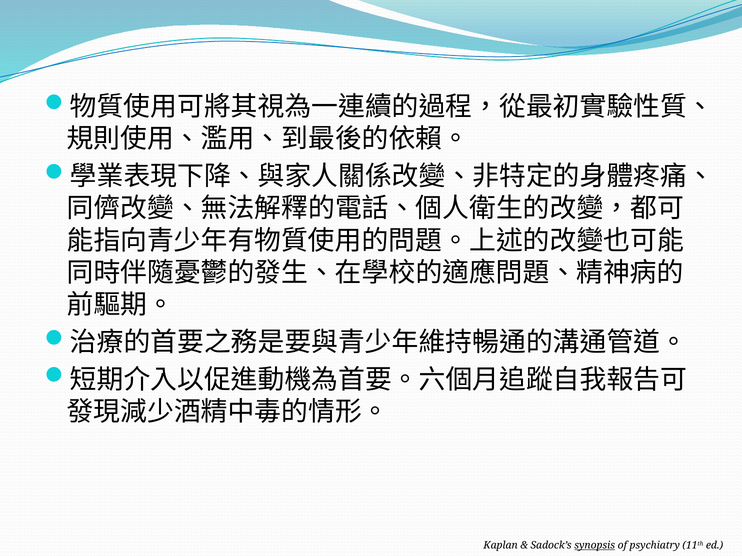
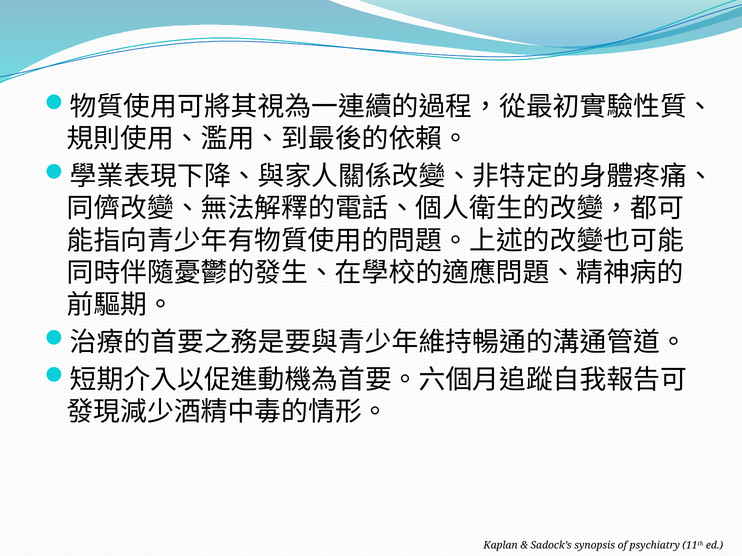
synopsis underline: present -> none
